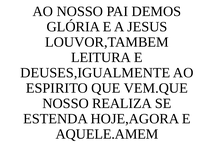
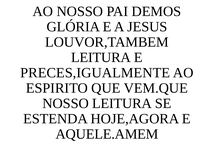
DEUSES,IGUALMENTE: DEUSES,IGUALMENTE -> PRECES,IGUALMENTE
NOSSO REALIZA: REALIZA -> LEITURA
